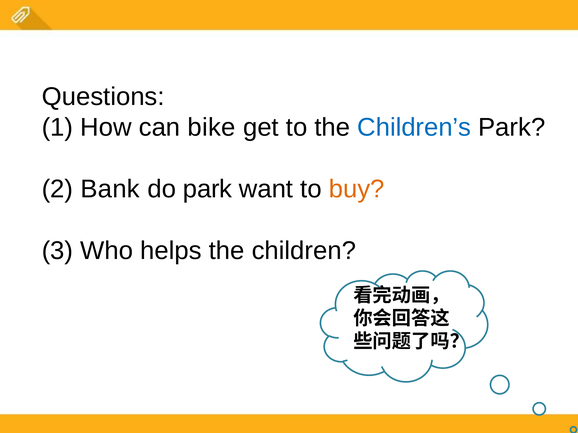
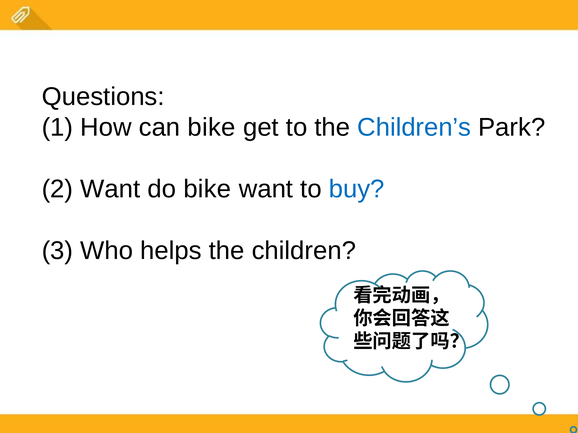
2 Bank: Bank -> Want
do park: park -> bike
buy colour: orange -> blue
